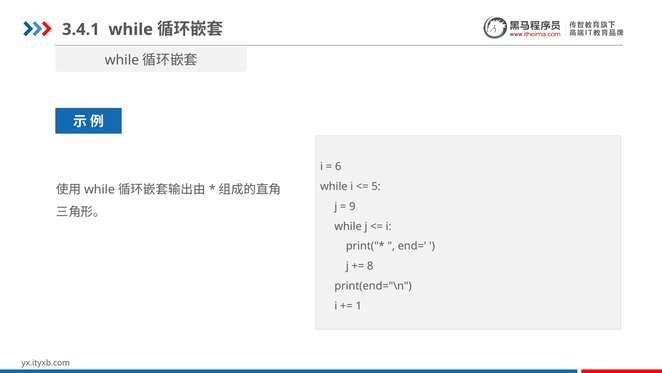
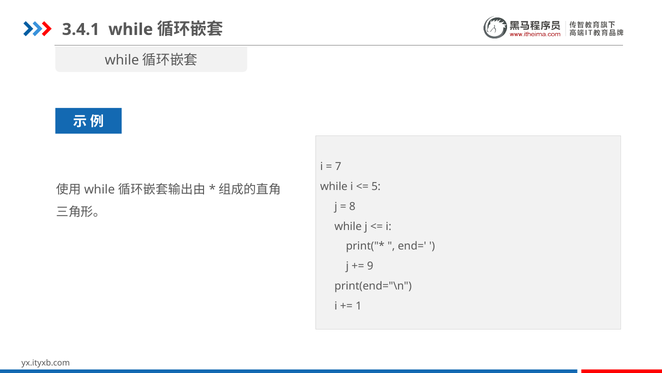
6: 6 -> 7
9: 9 -> 8
8: 8 -> 9
